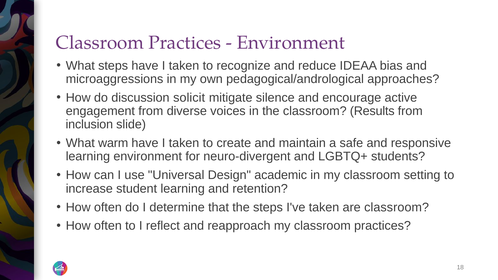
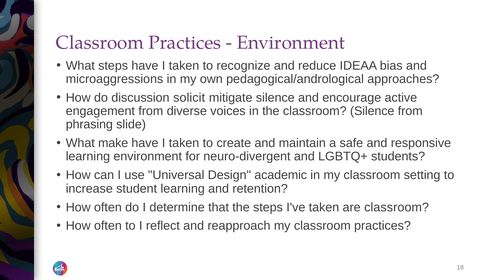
classroom Results: Results -> Silence
inclusion: inclusion -> phrasing
warm: warm -> make
